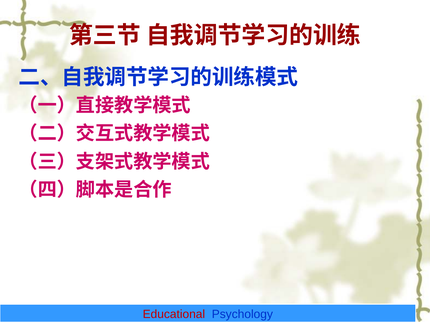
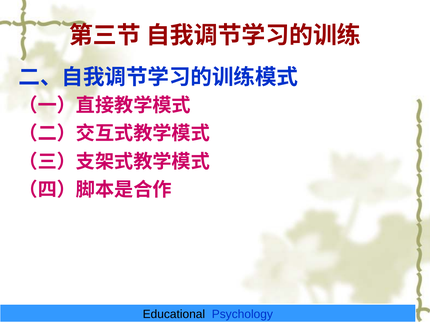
Educational colour: red -> black
